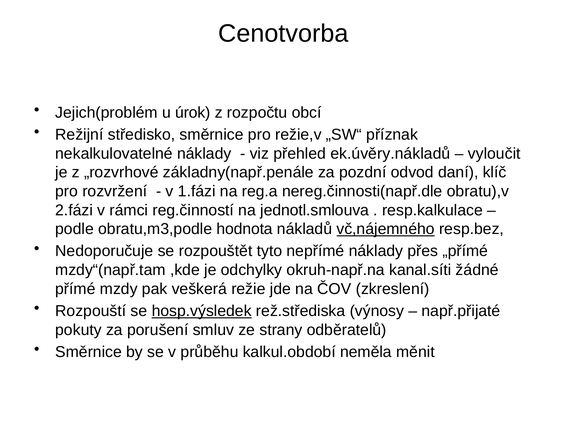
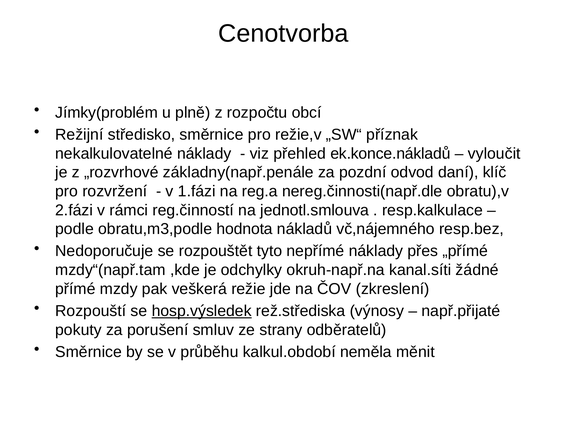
Jejich(problém: Jejich(problém -> Jímky(problém
úrok: úrok -> plně
ek.úvěry.nákladů: ek.úvěry.nákladů -> ek.konce.nákladů
vč,nájemného underline: present -> none
